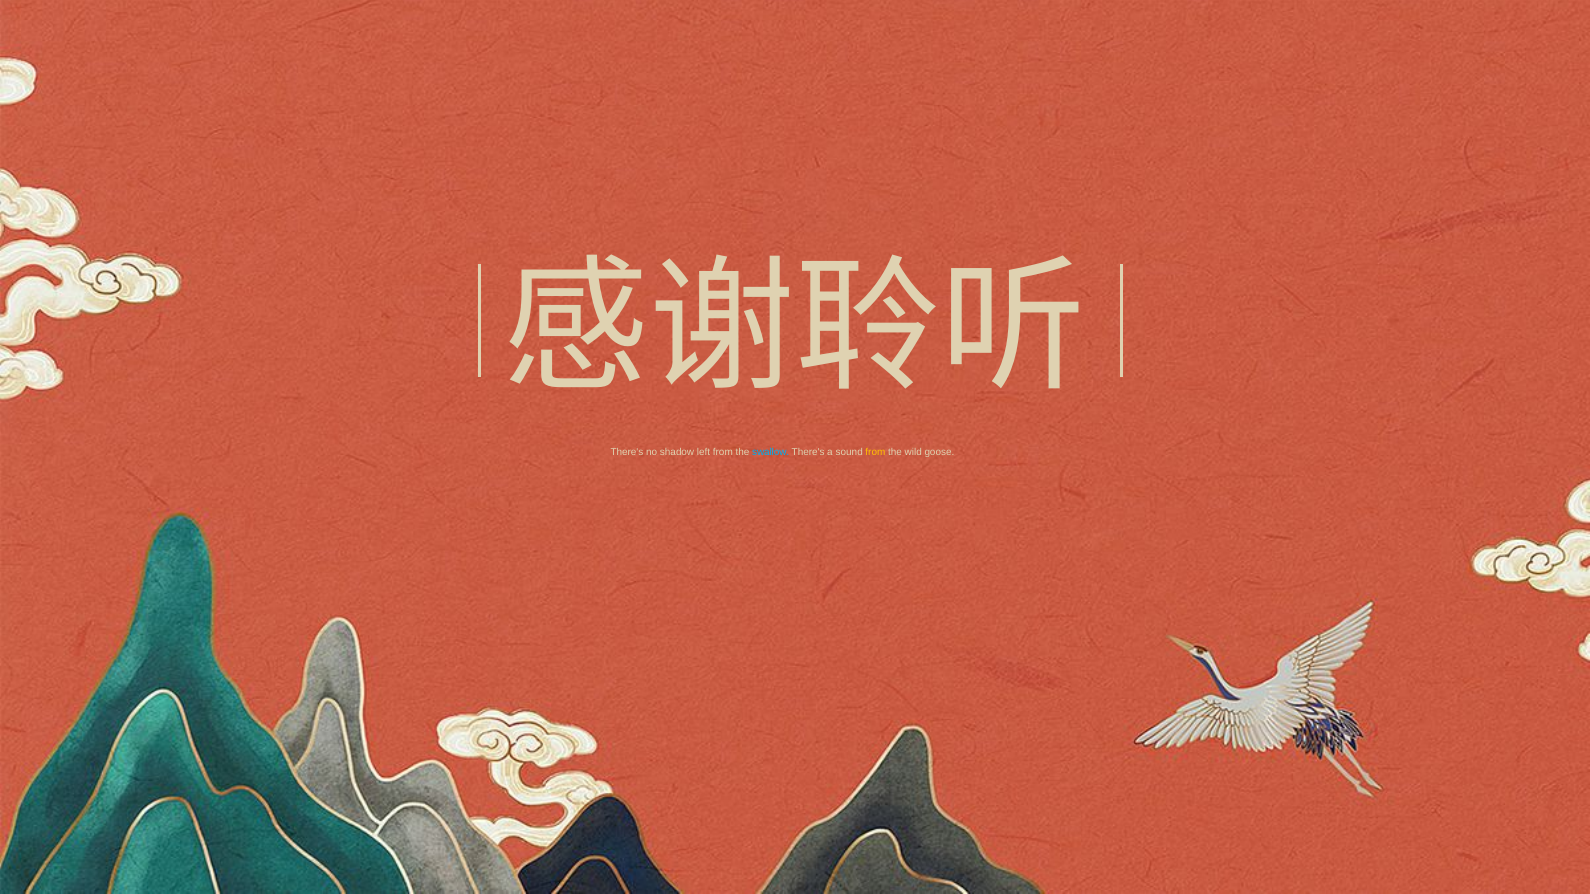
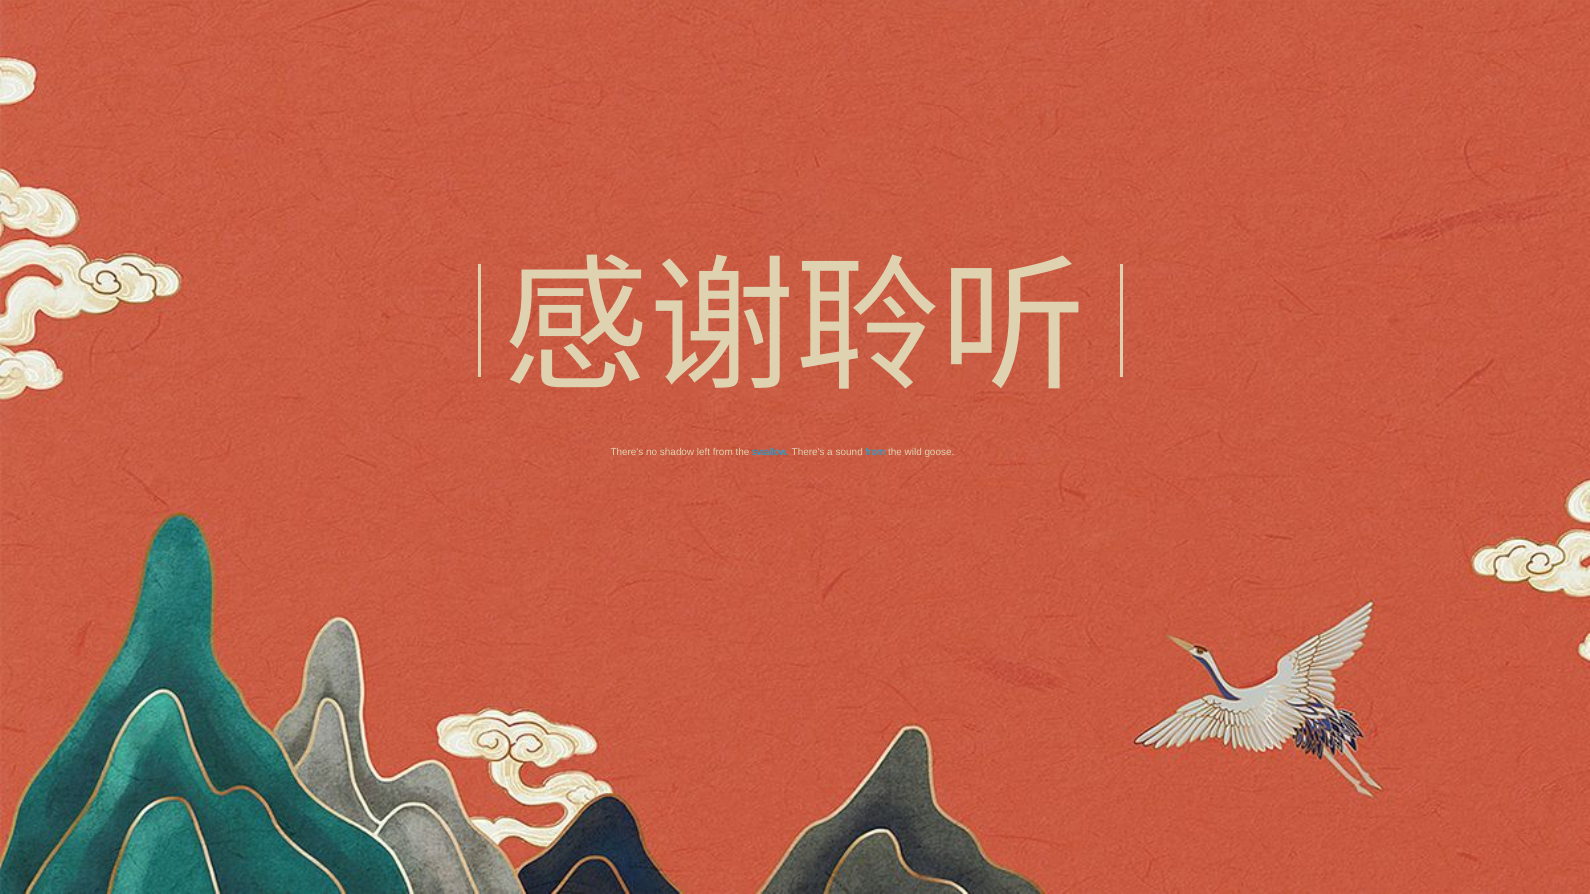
from at (875, 452) colour: yellow -> light blue
